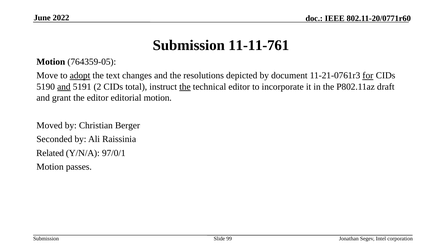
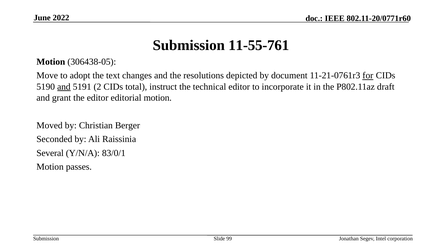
11-11-761: 11-11-761 -> 11-55-761
764359-05: 764359-05 -> 306438-05
adopt underline: present -> none
the at (185, 87) underline: present -> none
Related: Related -> Several
97/0/1: 97/0/1 -> 83/0/1
